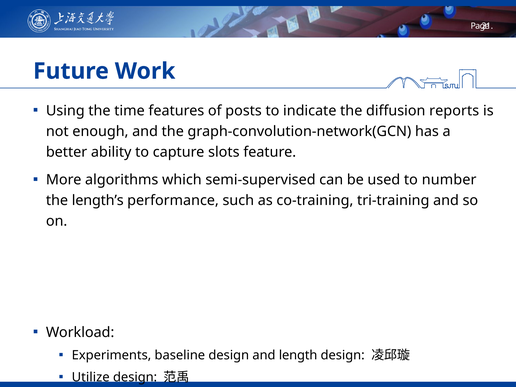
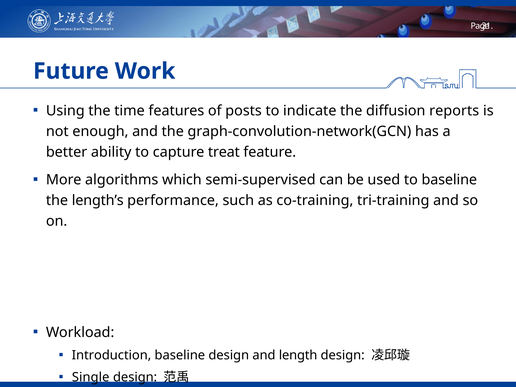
slots: slots -> treat
to number: number -> baseline
Experiments: Experiments -> Introduction
Utilize: Utilize -> Single
